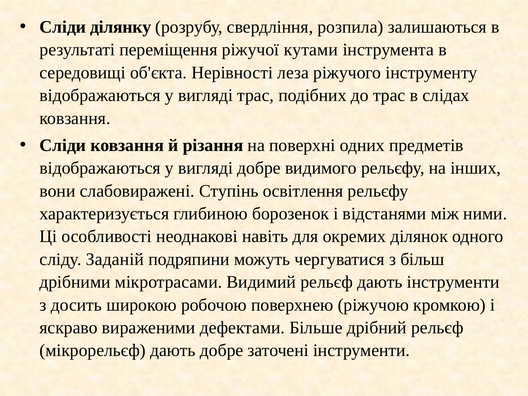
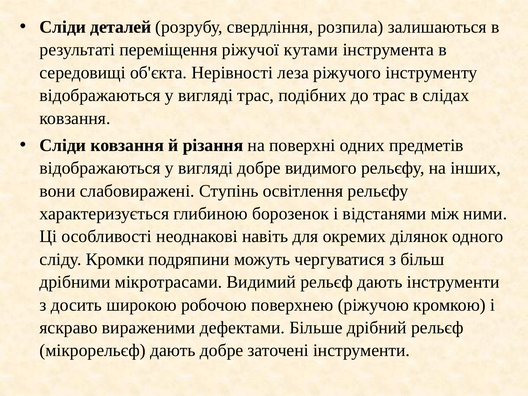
ділянку: ділянку -> деталей
Заданій: Заданій -> Кромки
